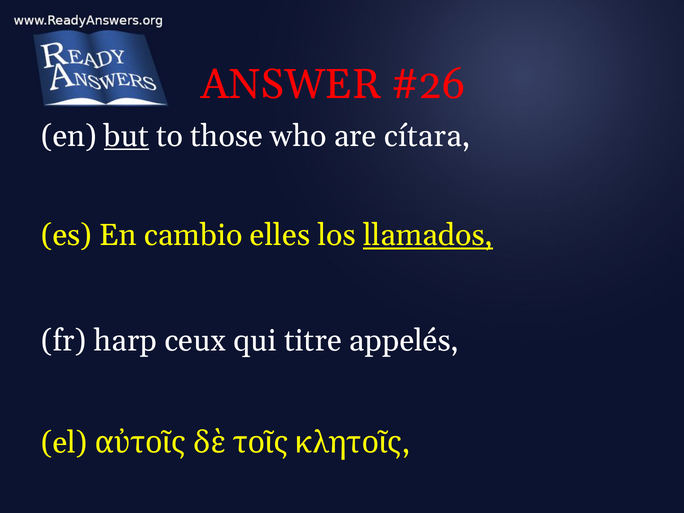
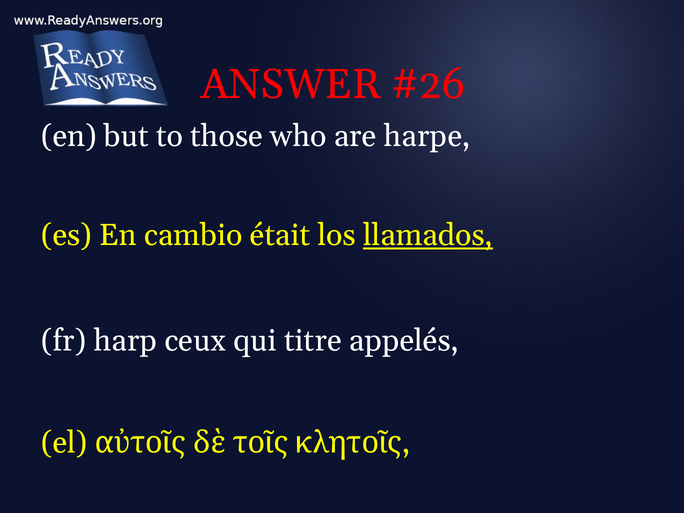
but underline: present -> none
cítara: cítara -> harpe
elles: elles -> était
